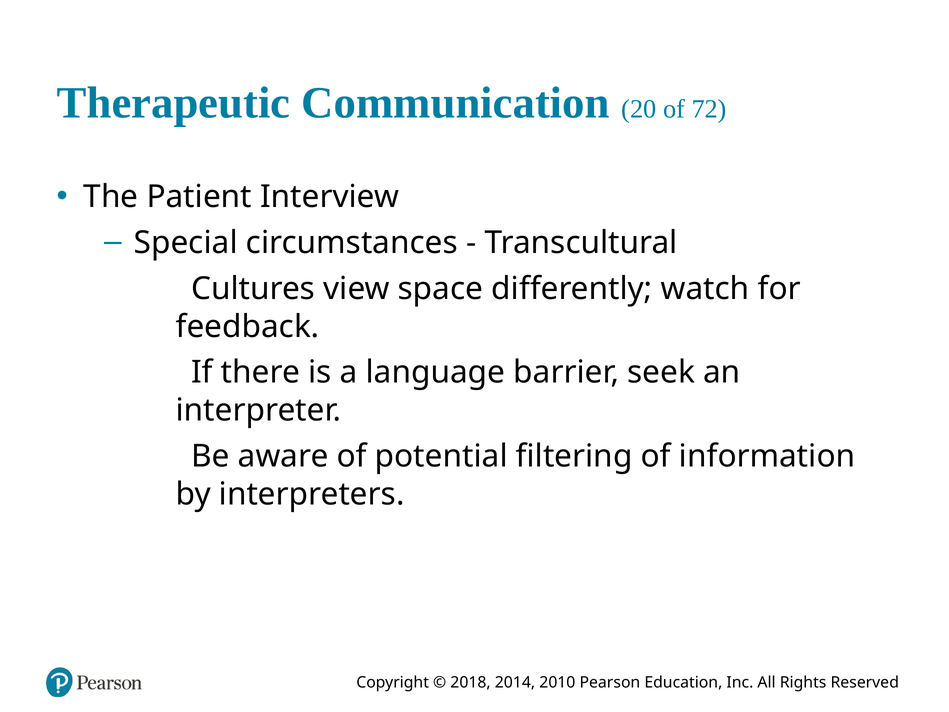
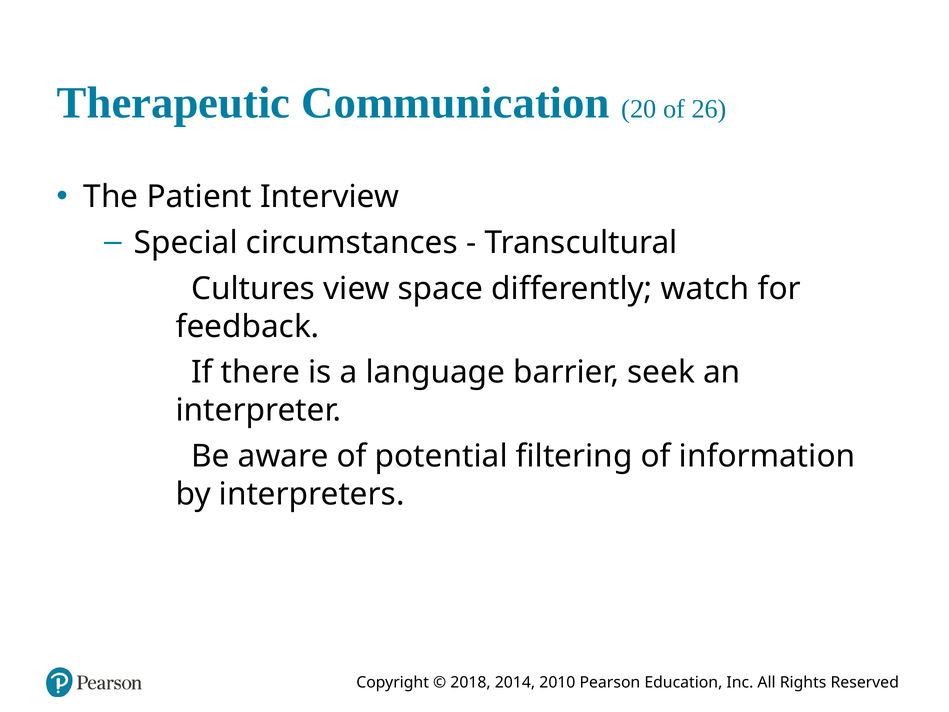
72: 72 -> 26
